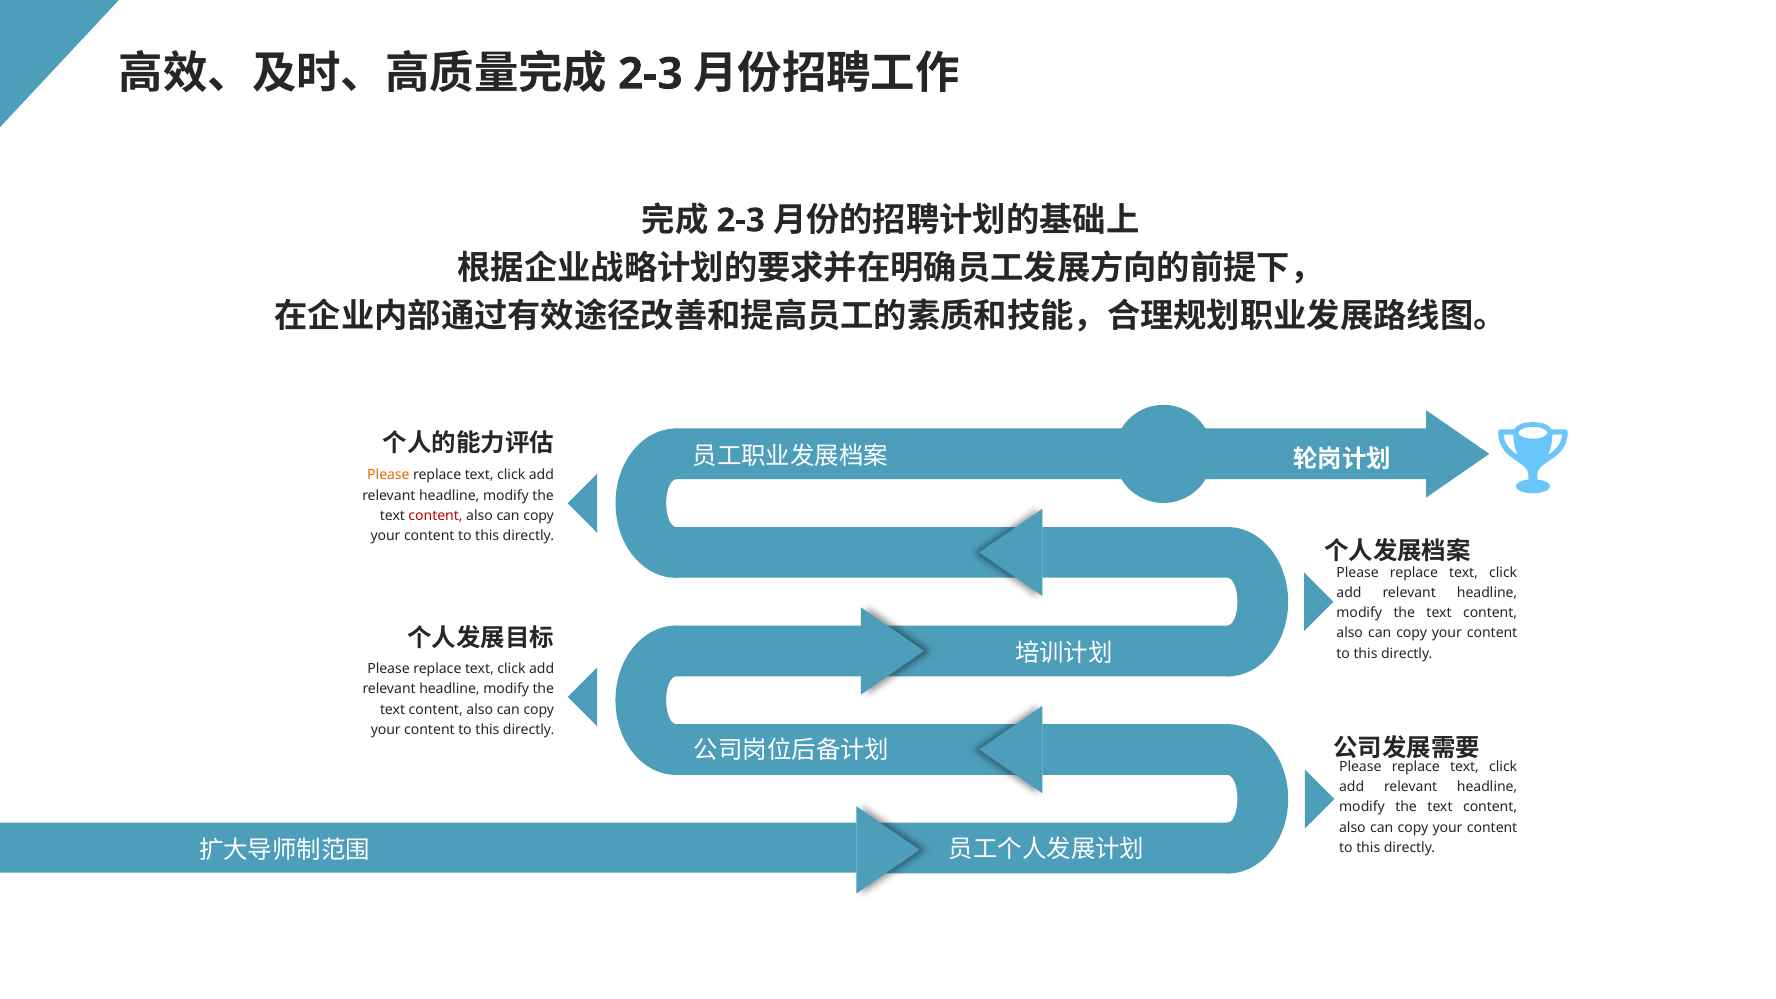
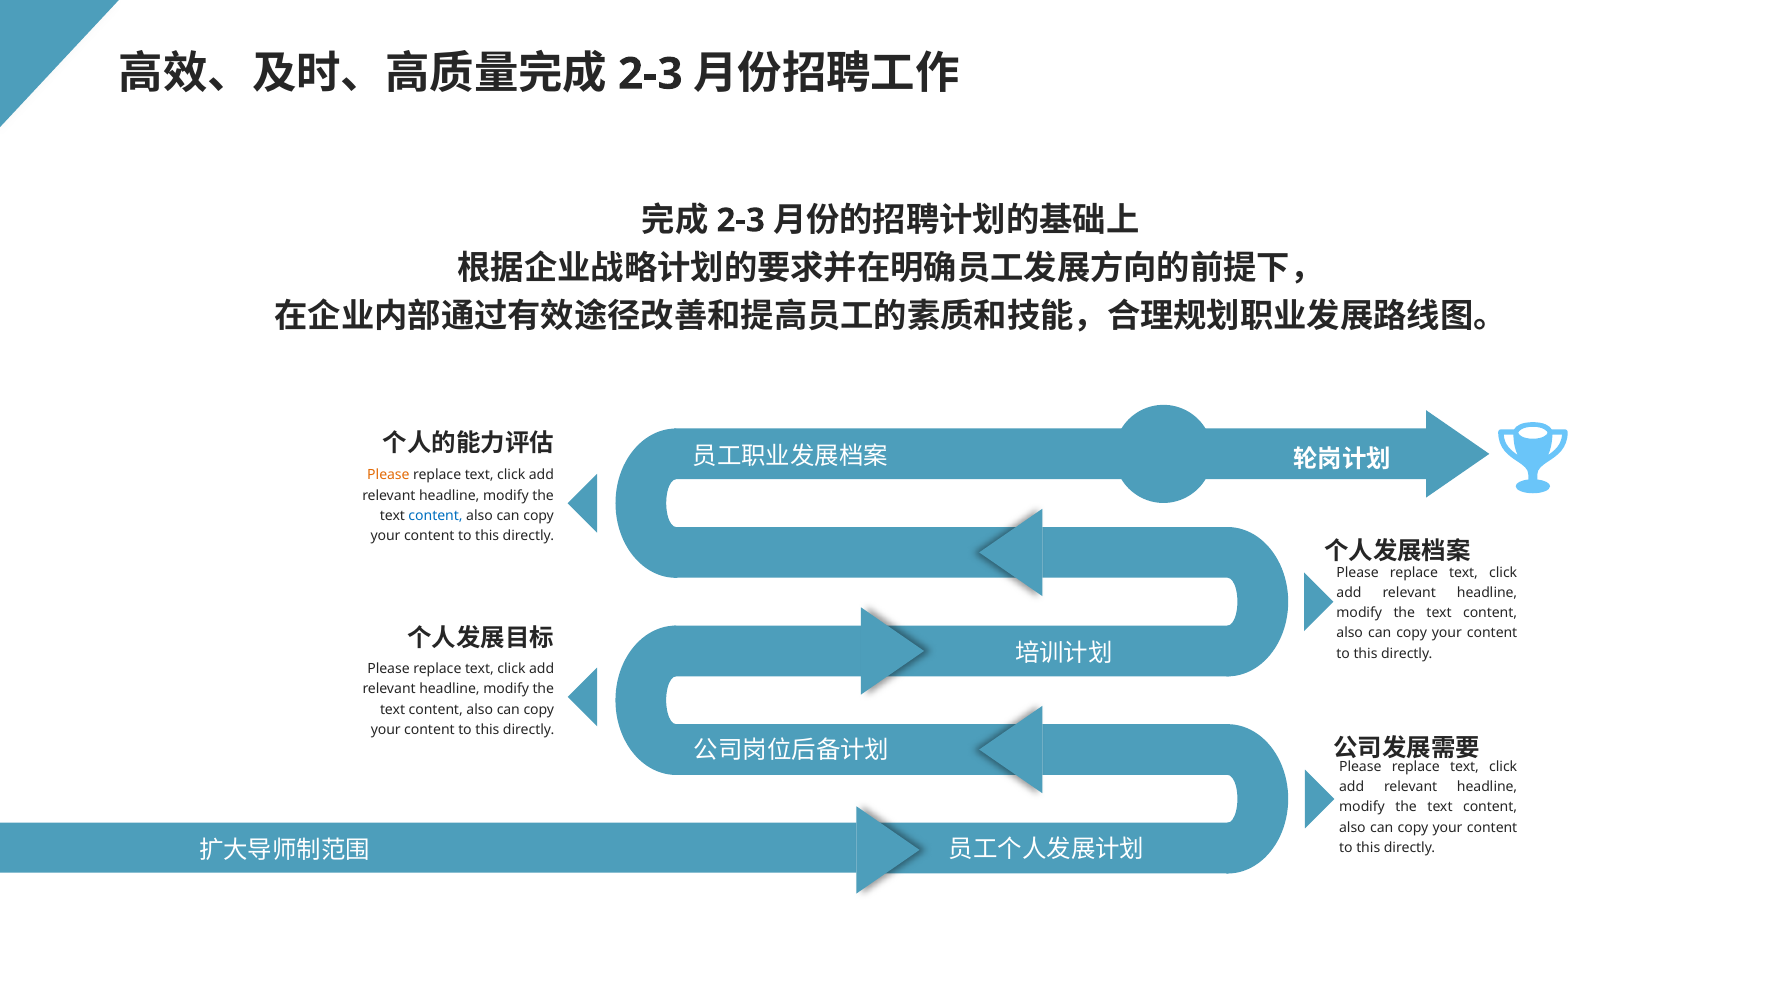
content at (436, 516) colour: red -> blue
